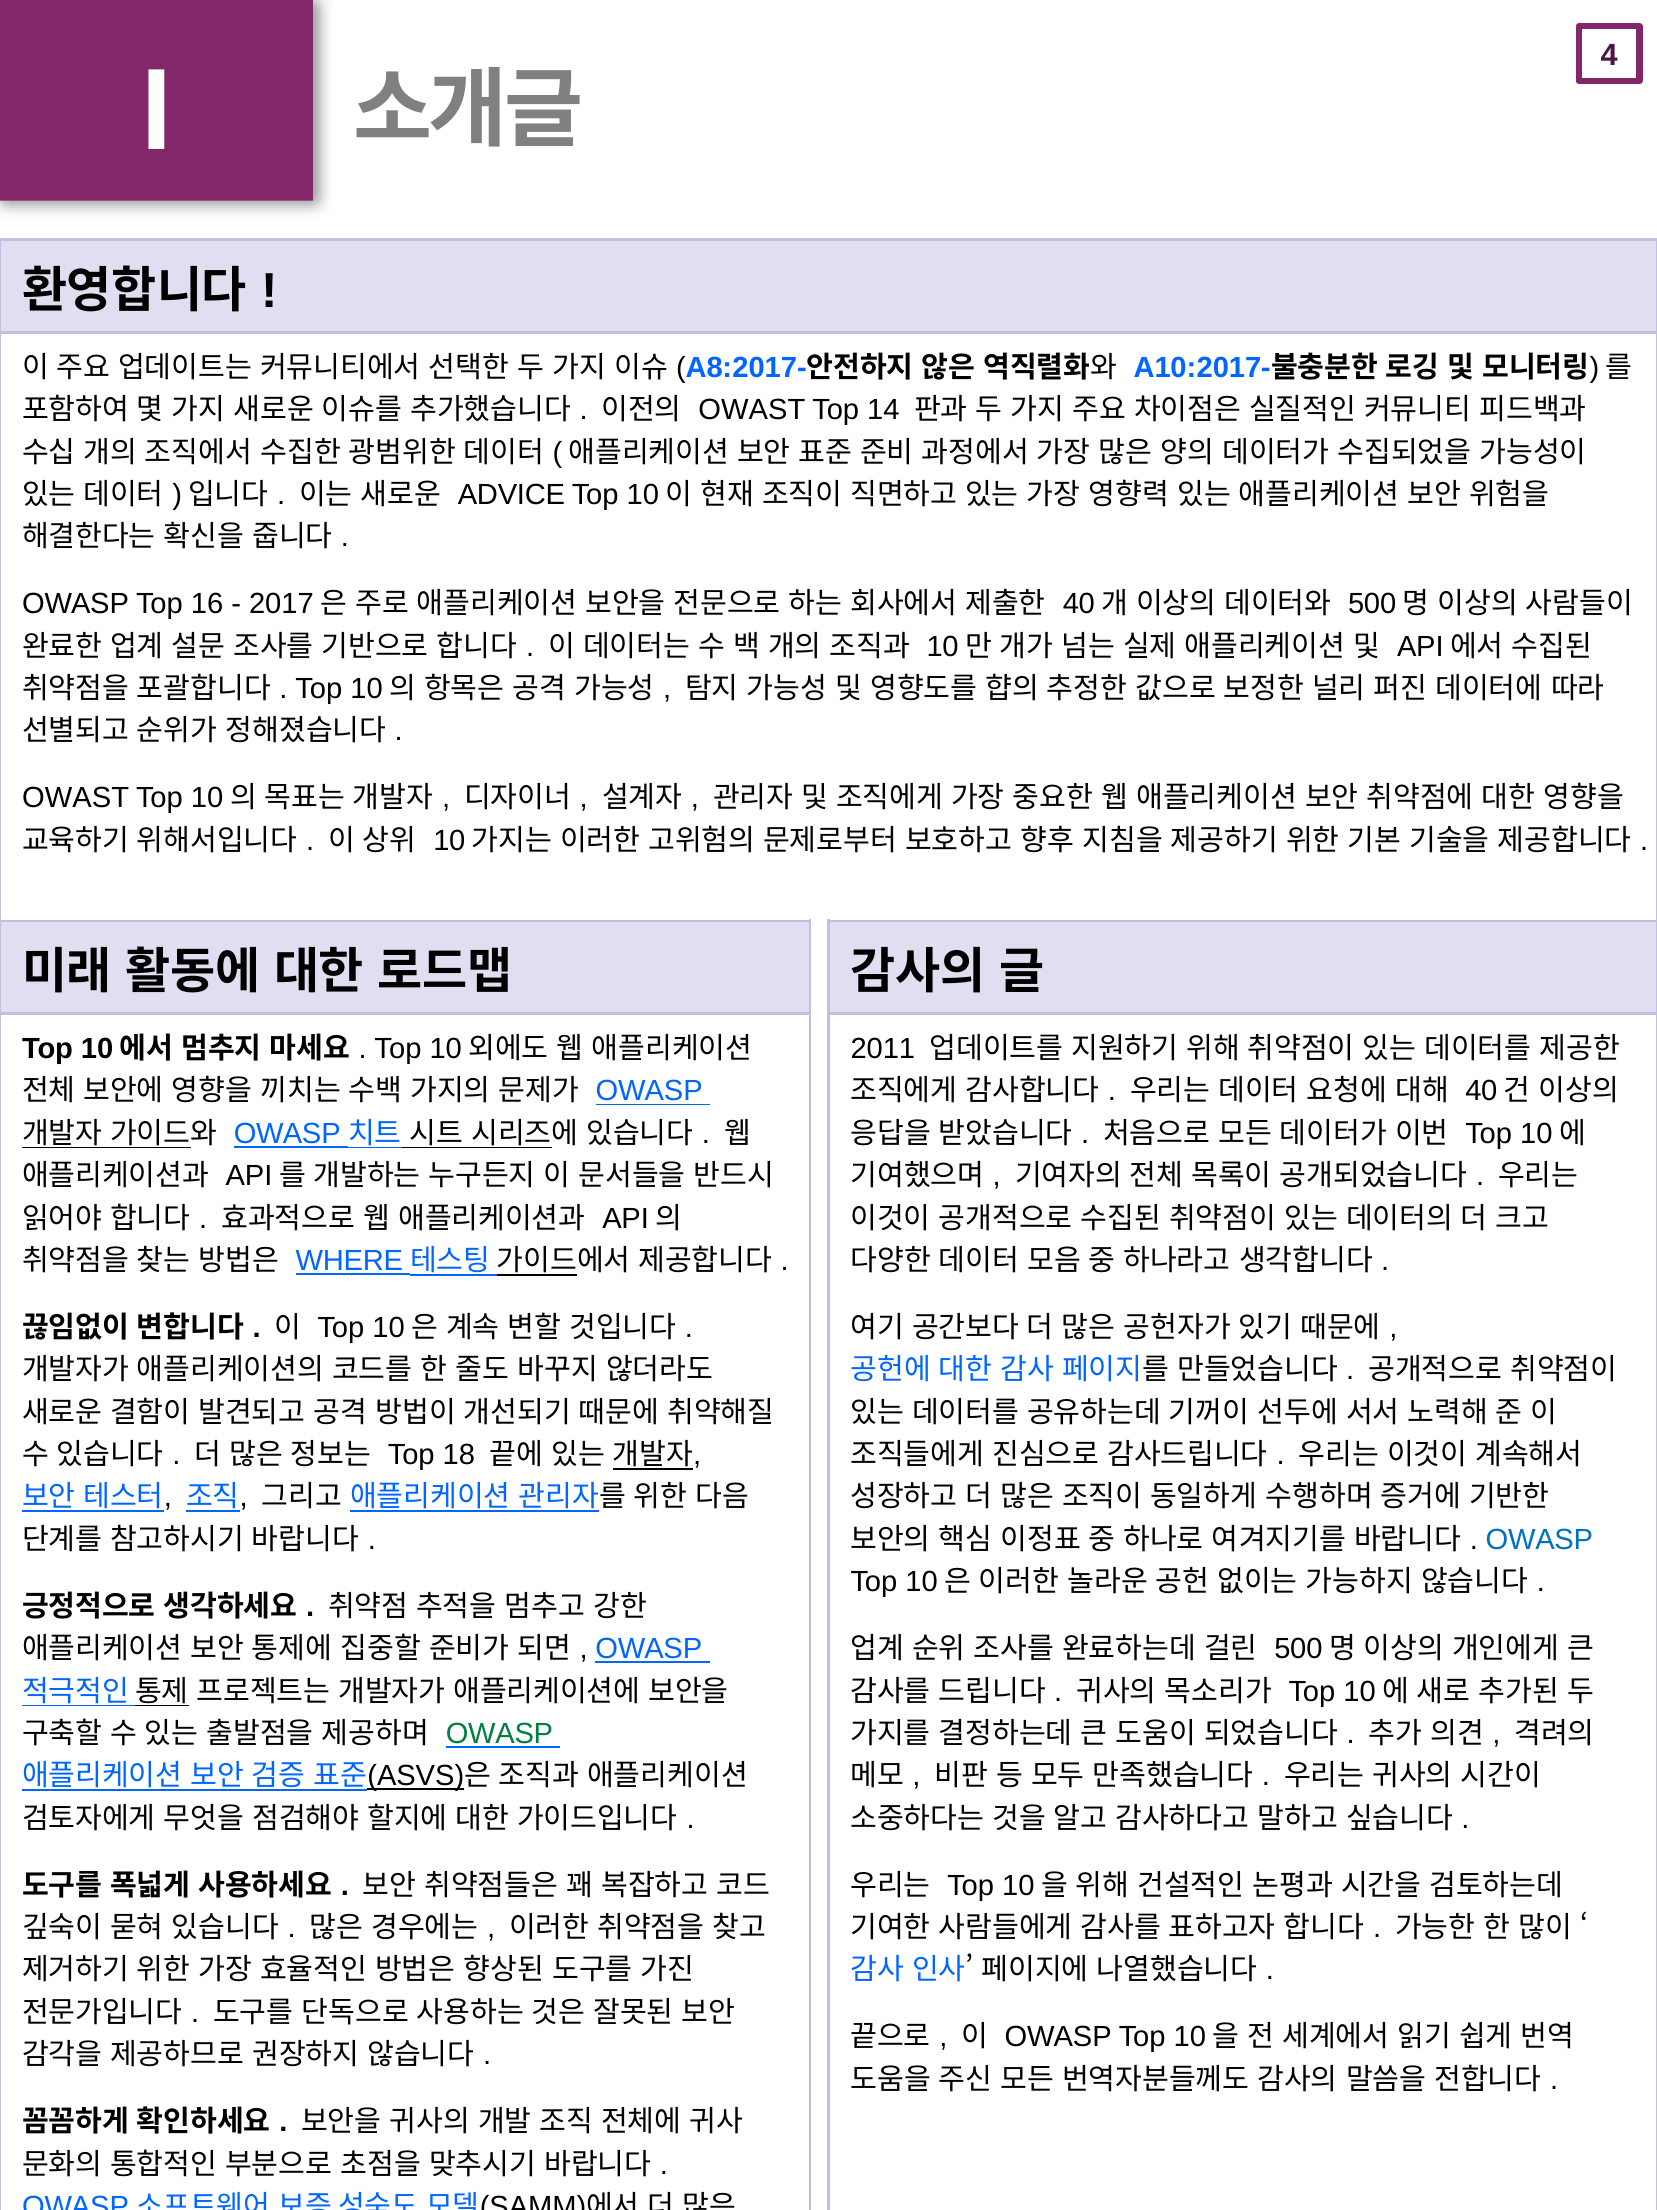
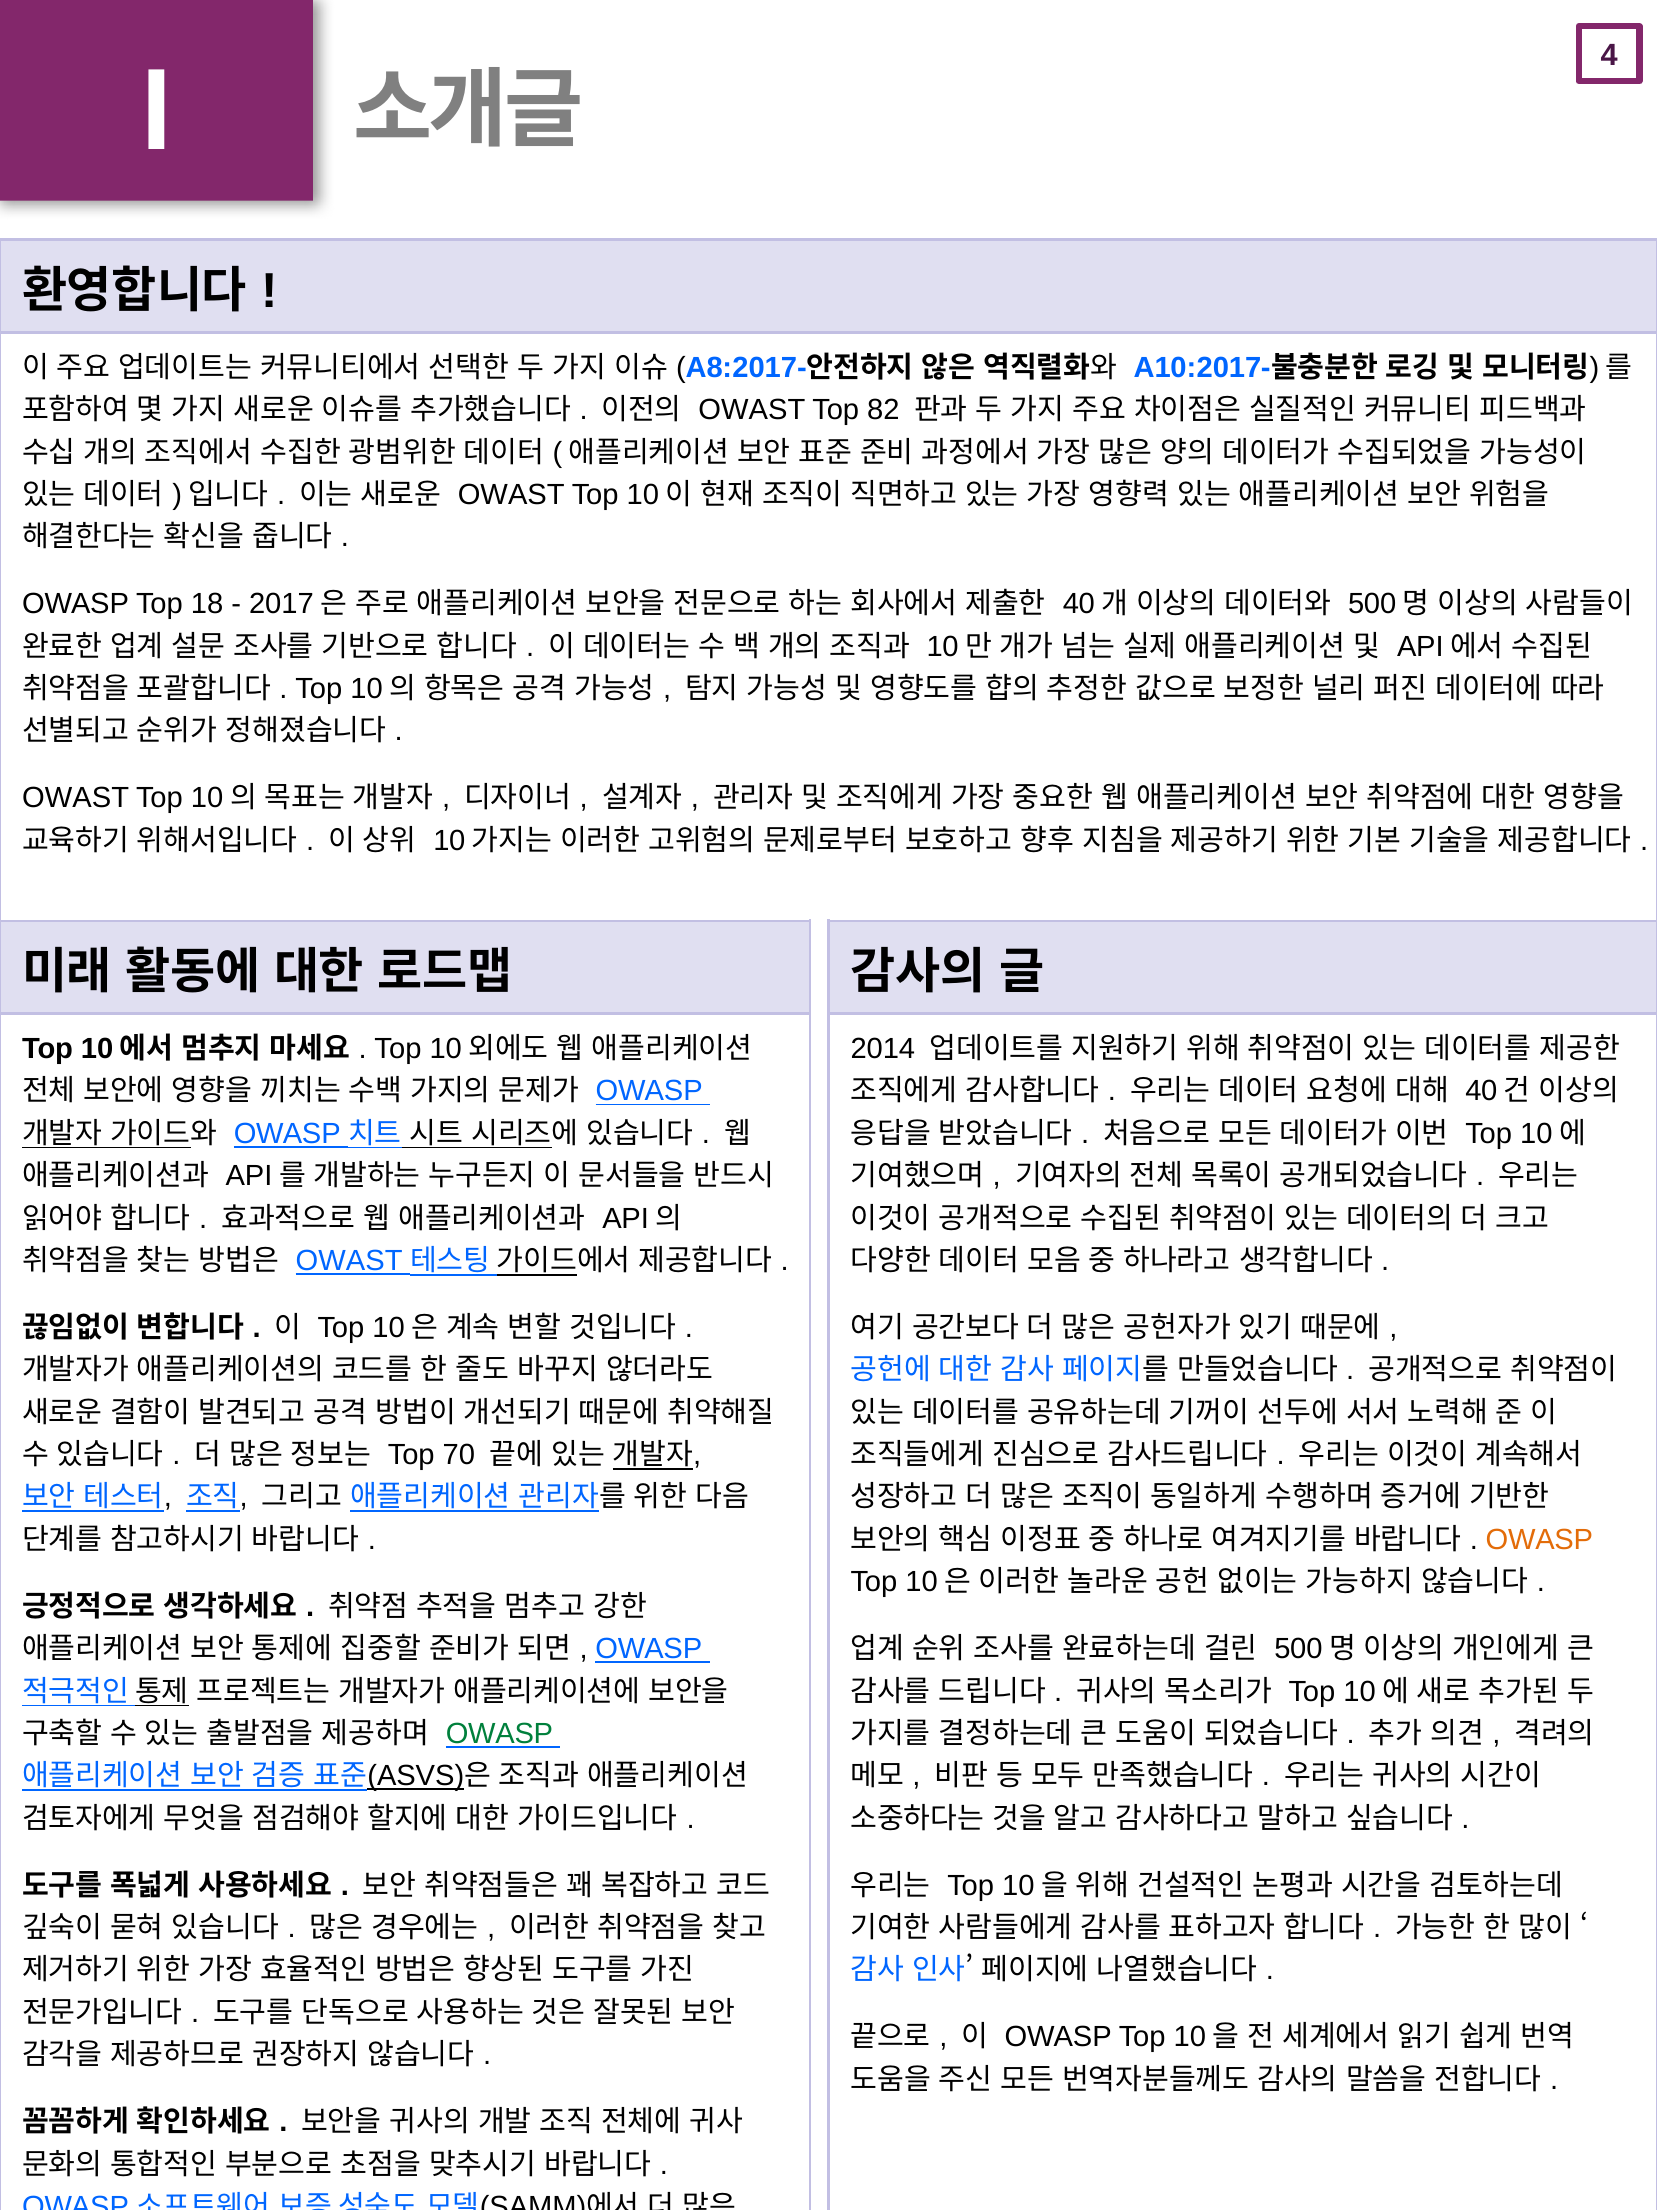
14: 14 -> 82
ADVICE at (511, 495): ADVICE -> OWAST
16: 16 -> 18
2011: 2011 -> 2014
WHERE at (349, 1260): WHERE -> OWAST
18: 18 -> 70
OWASP at (1539, 1539) colour: blue -> orange
